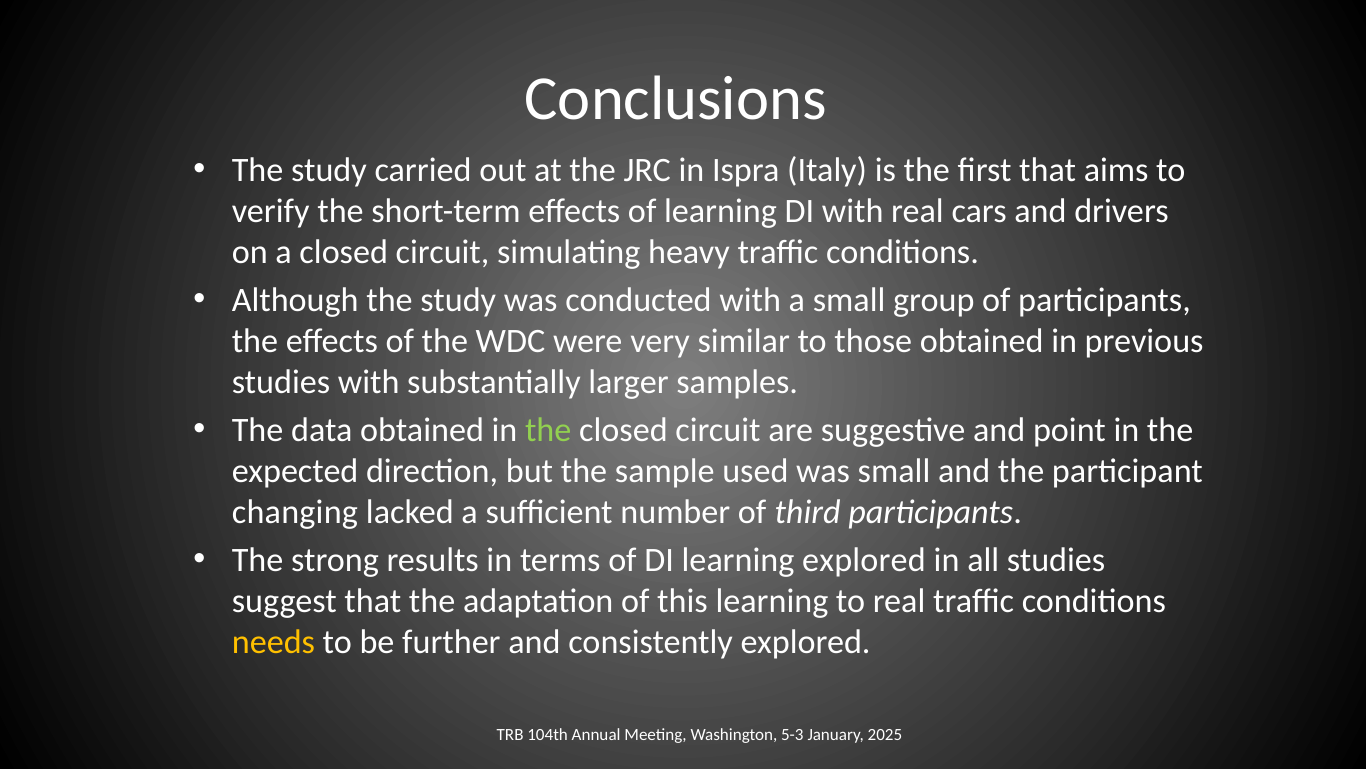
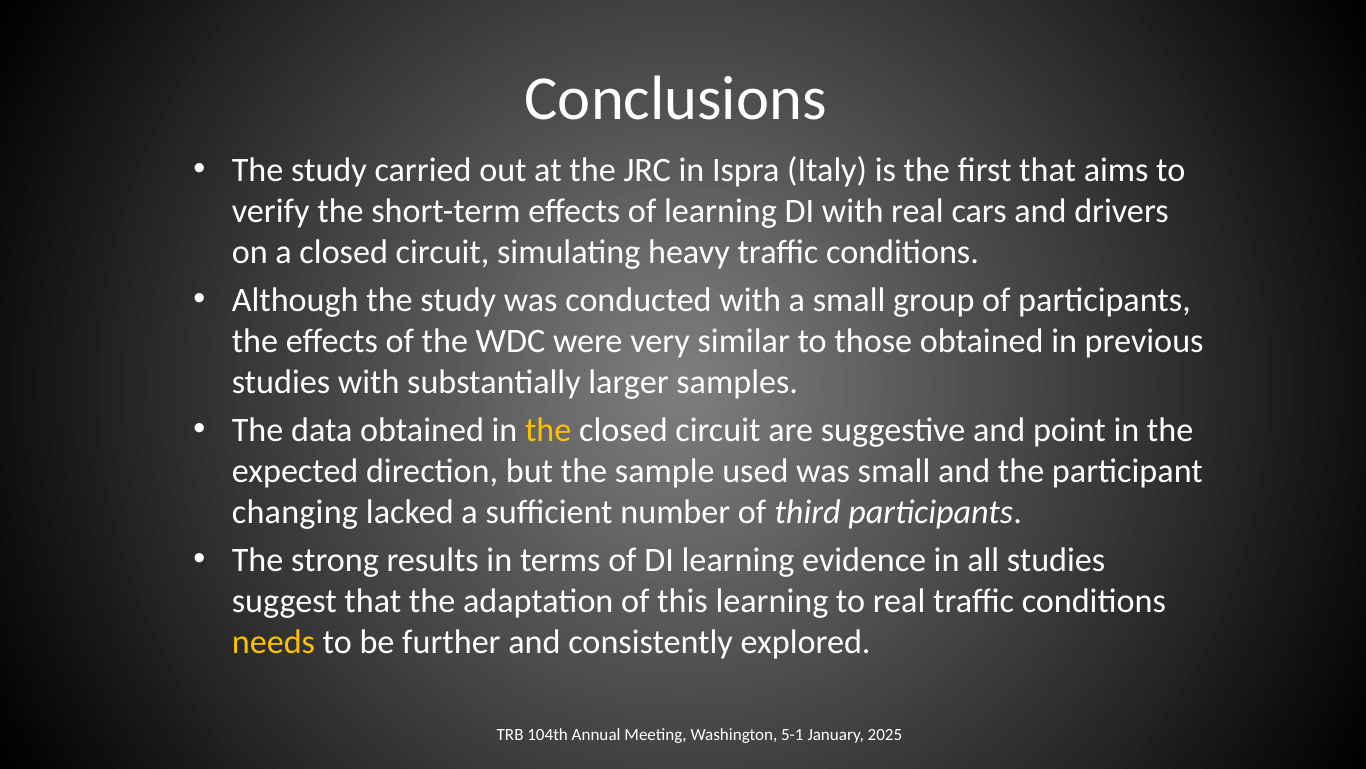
the at (548, 430) colour: light green -> yellow
learning explored: explored -> evidence
5-3: 5-3 -> 5-1
